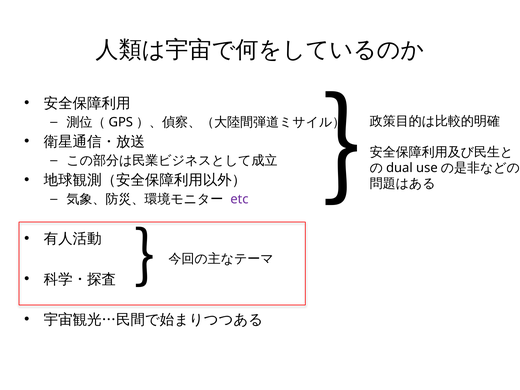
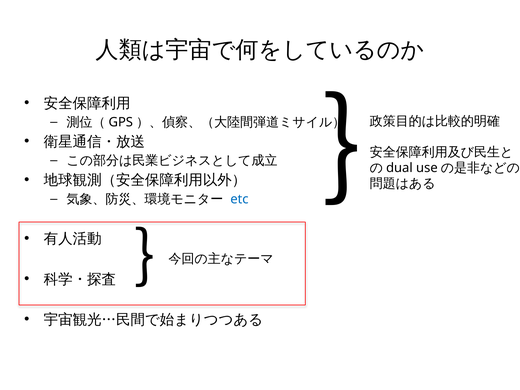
etc colour: purple -> blue
